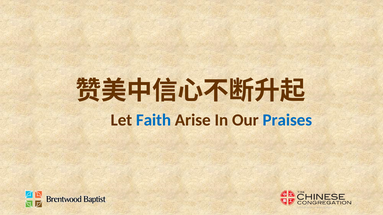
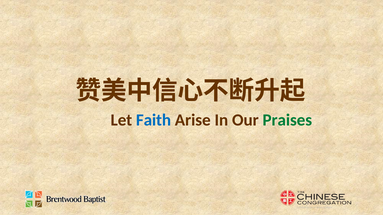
Praises colour: blue -> green
